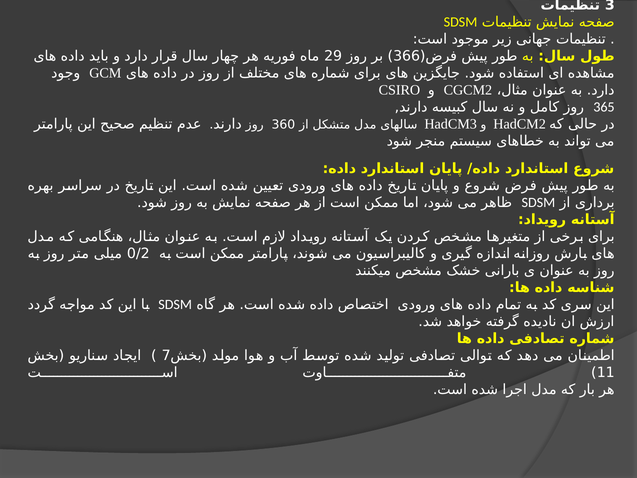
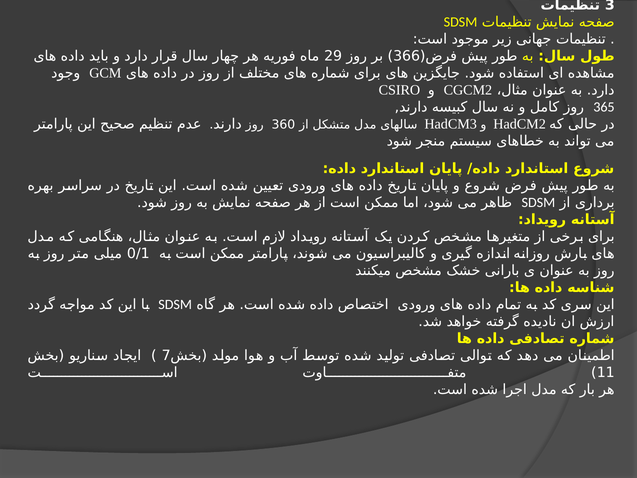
0/2: 0/2 -> 0/1
